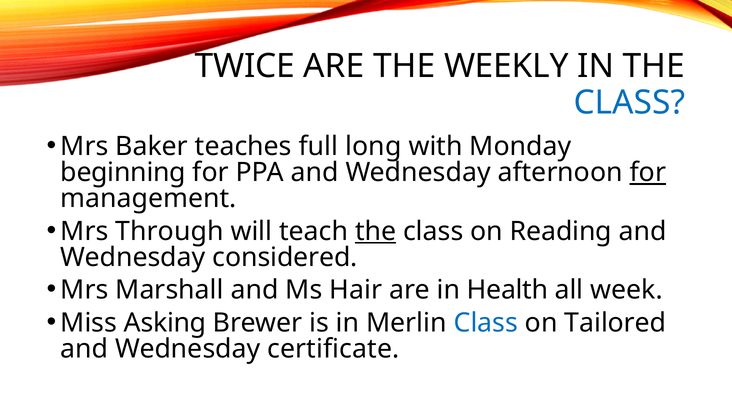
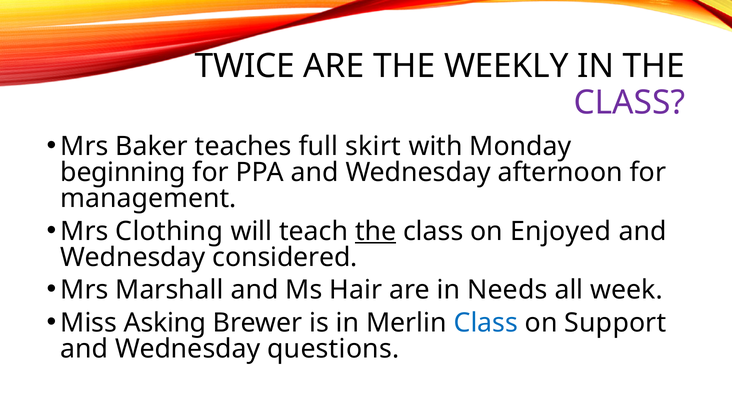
CLASS at (629, 103) colour: blue -> purple
long: long -> skirt
for at (648, 172) underline: present -> none
Through: Through -> Clothing
Reading: Reading -> Enjoyed
Health: Health -> Needs
Tailored: Tailored -> Support
certificate: certificate -> questions
